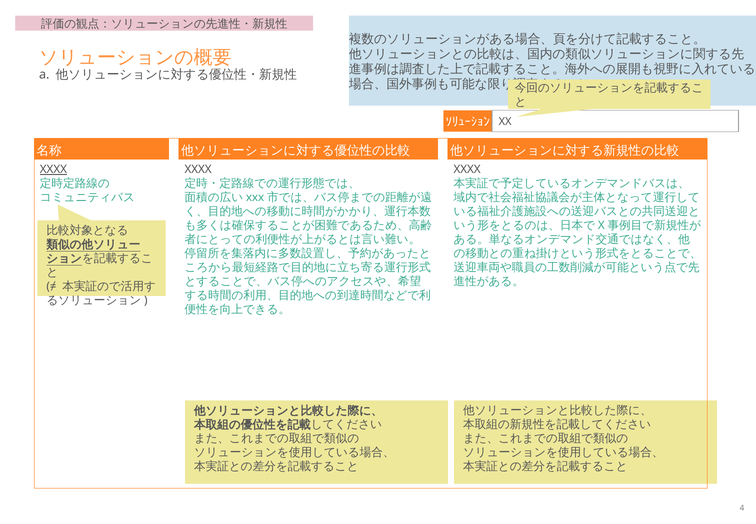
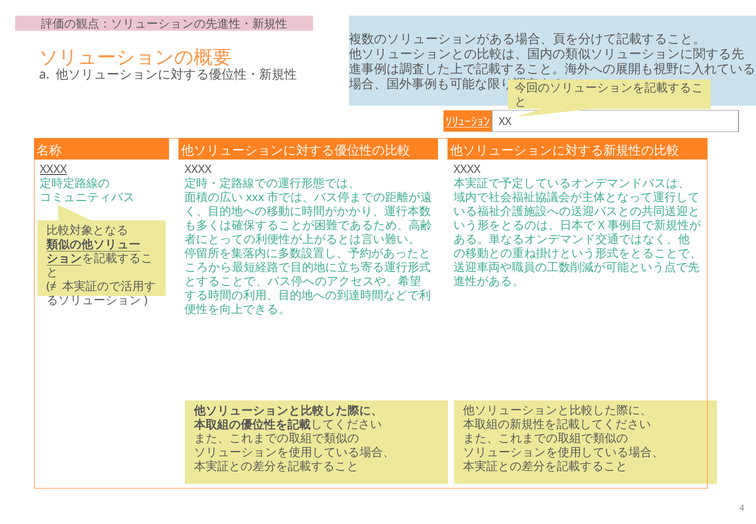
ｿﾘｭｰｼｮﾝ underline: none -> present
